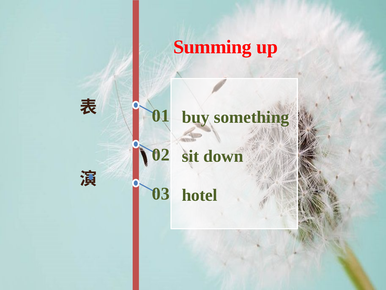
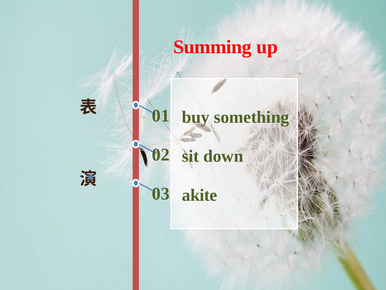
hotel: hotel -> akite
